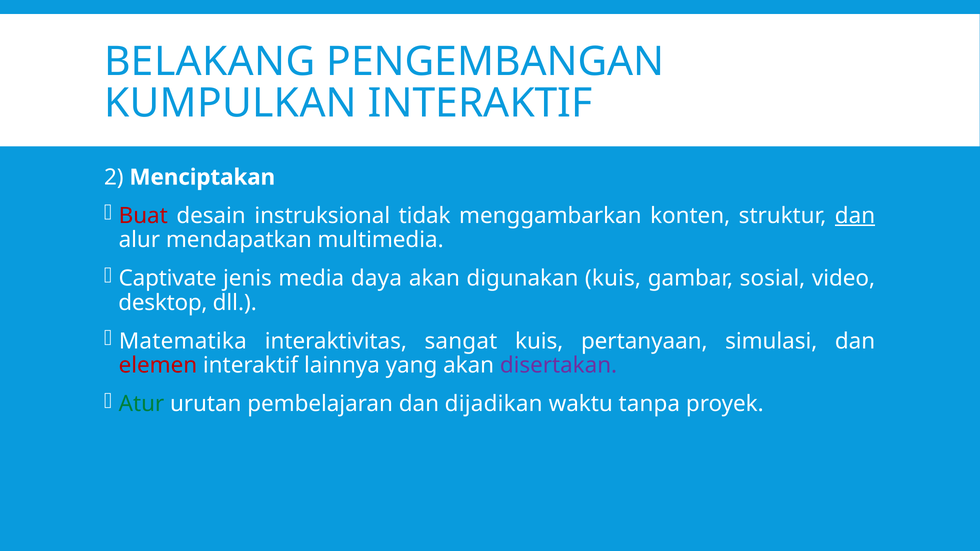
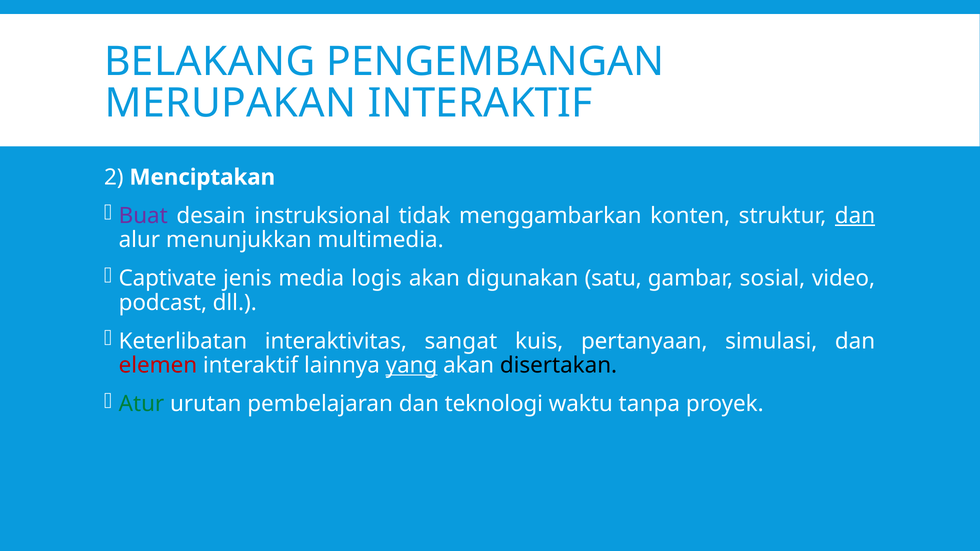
KUMPULKAN: KUMPULKAN -> MERUPAKAN
Buat colour: red -> purple
mendapatkan: mendapatkan -> menunjukkan
daya: daya -> logis
digunakan kuis: kuis -> satu
desktop: desktop -> podcast
Matematika: Matematika -> Keterlibatan
yang underline: none -> present
disertakan colour: purple -> black
dijadikan: dijadikan -> teknologi
